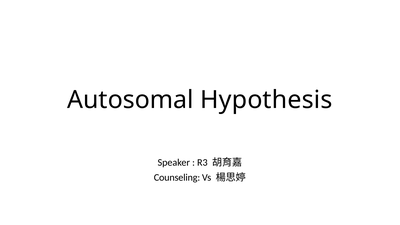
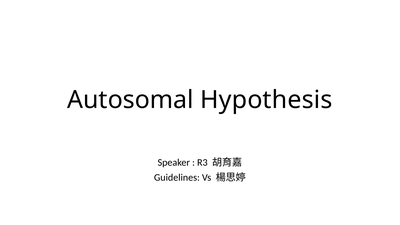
Counseling: Counseling -> Guidelines
